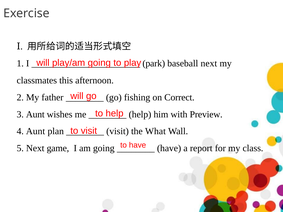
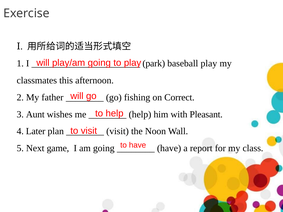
baseball next: next -> play
Preview: Preview -> Pleasant
4 Aunt: Aunt -> Later
What: What -> Noon
